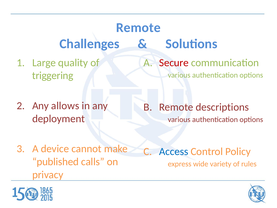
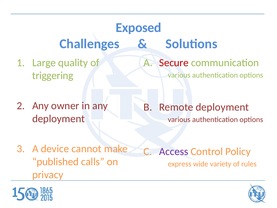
Remote at (138, 28): Remote -> Exposed
allows: allows -> owner
Remote descriptions: descriptions -> deployment
Access colour: blue -> purple
